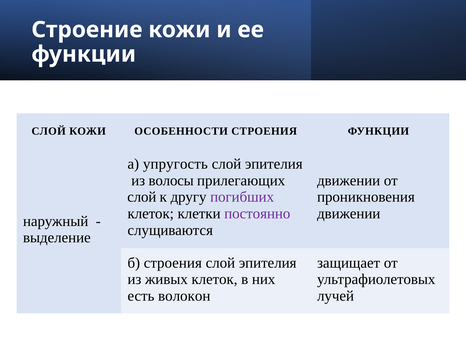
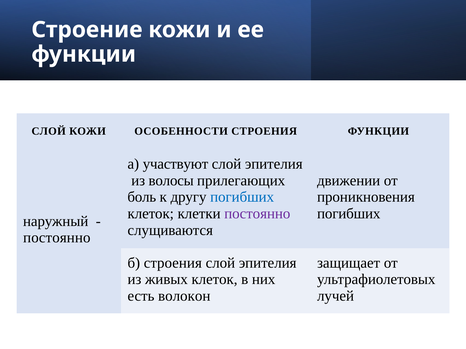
упругость: упругость -> участвуют
слой at (142, 197): слой -> боль
погибших at (242, 197) colour: purple -> blue
движении at (349, 214): движении -> погибших
выделение at (57, 238): выделение -> постоянно
